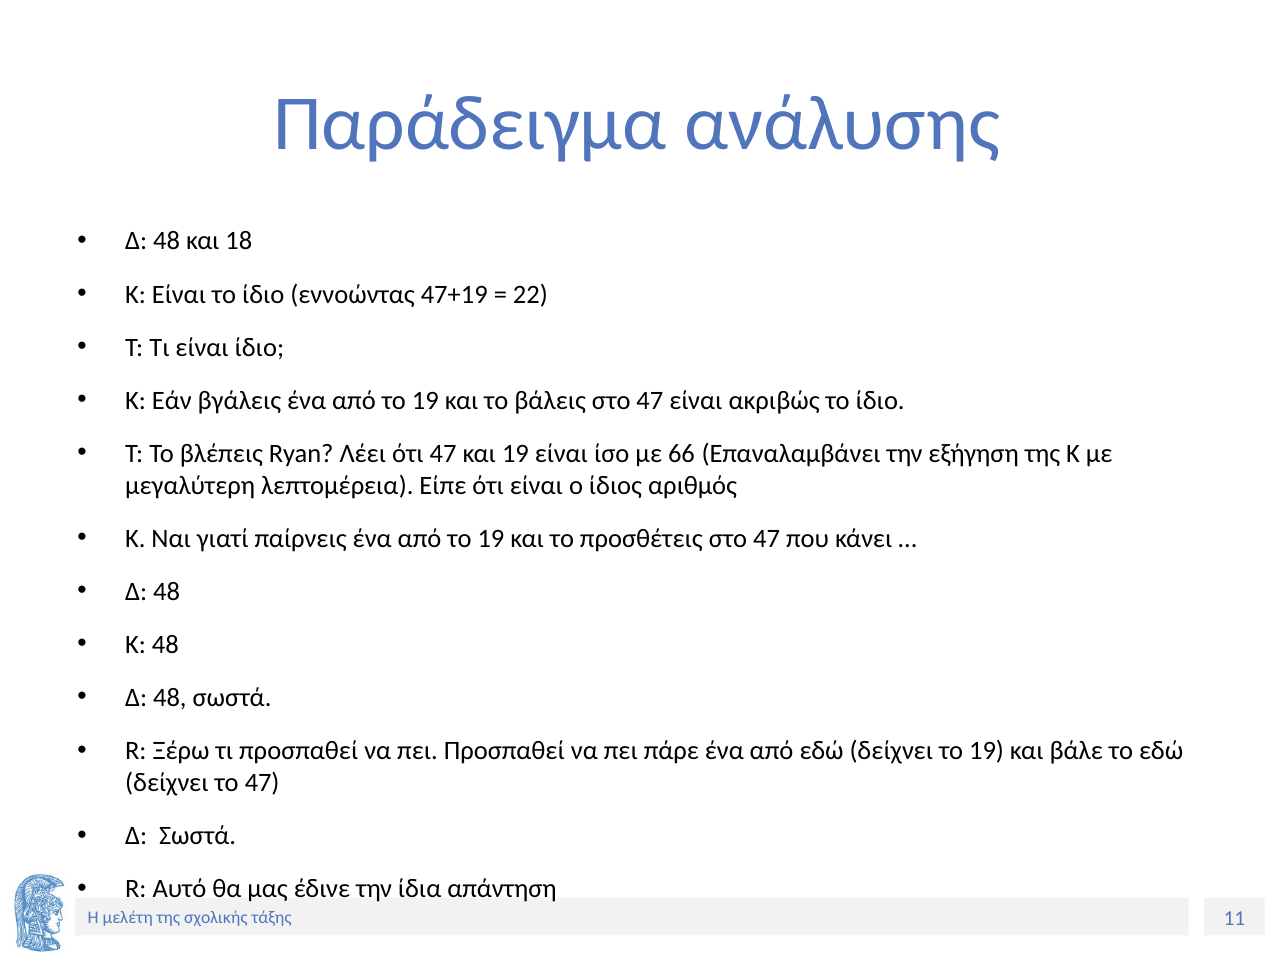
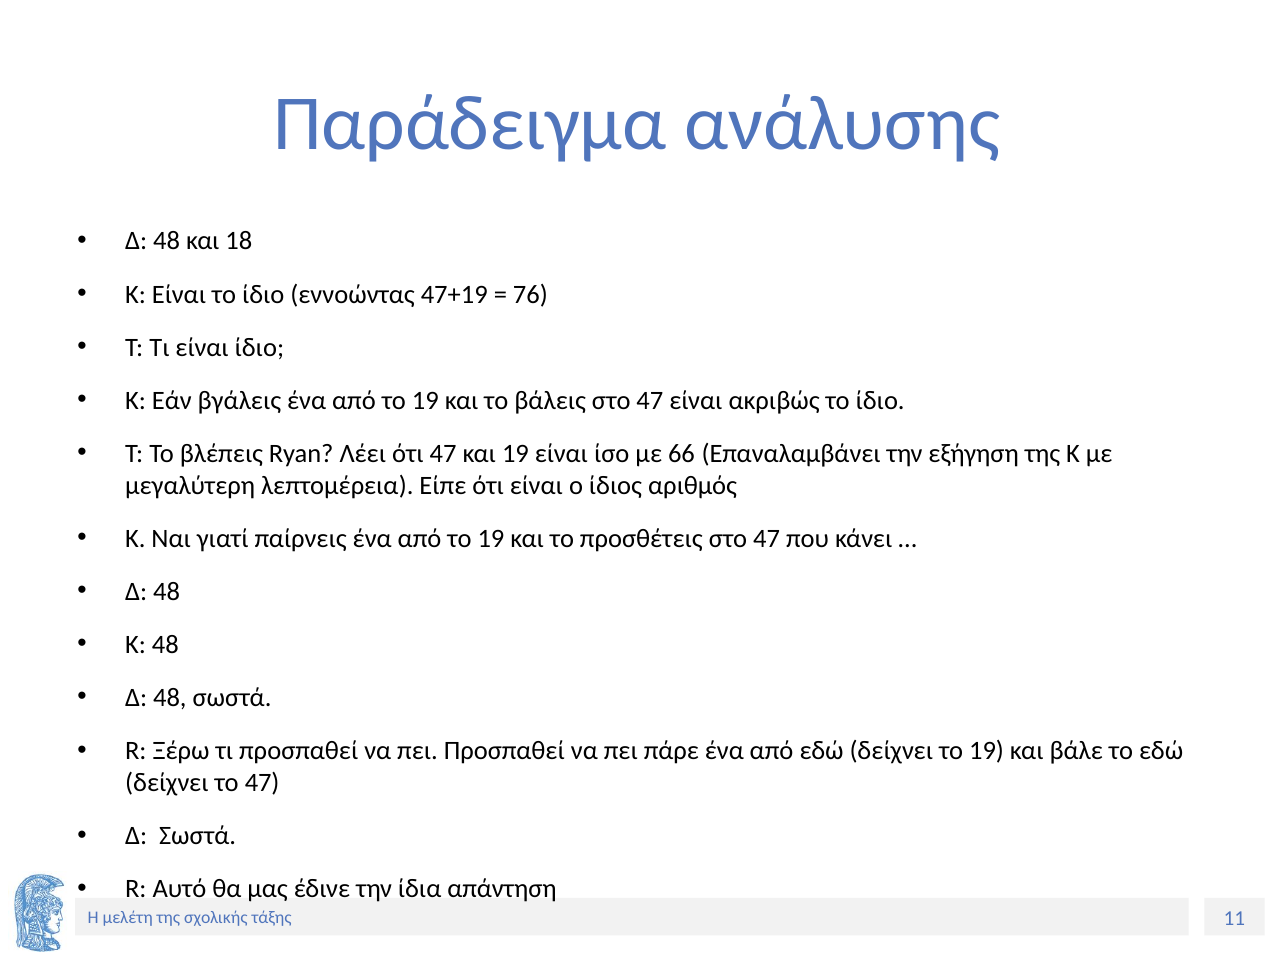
22: 22 -> 76
